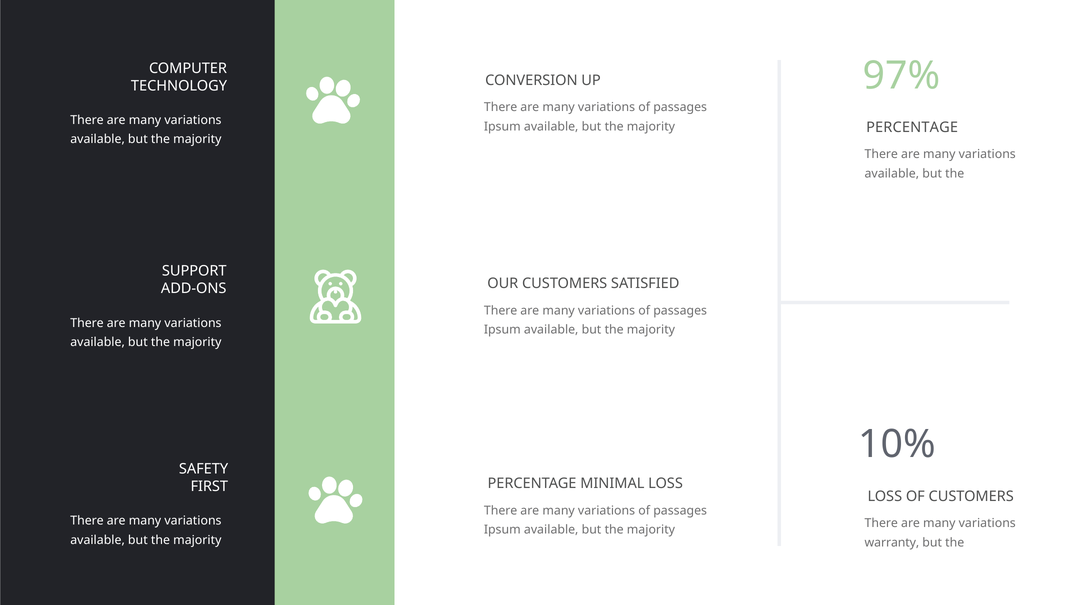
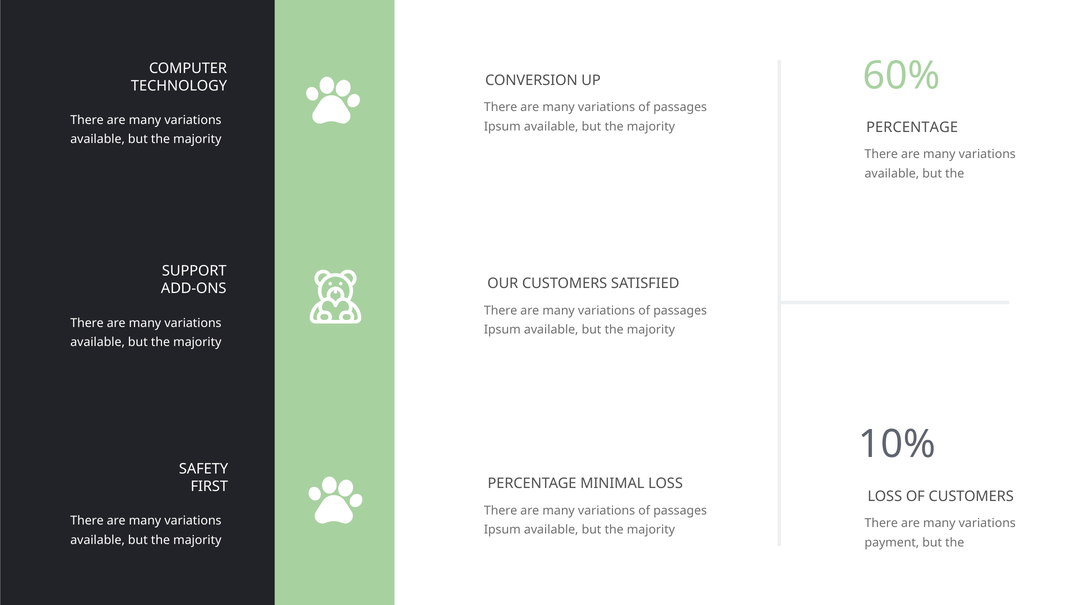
97%: 97% -> 60%
warranty: warranty -> payment
